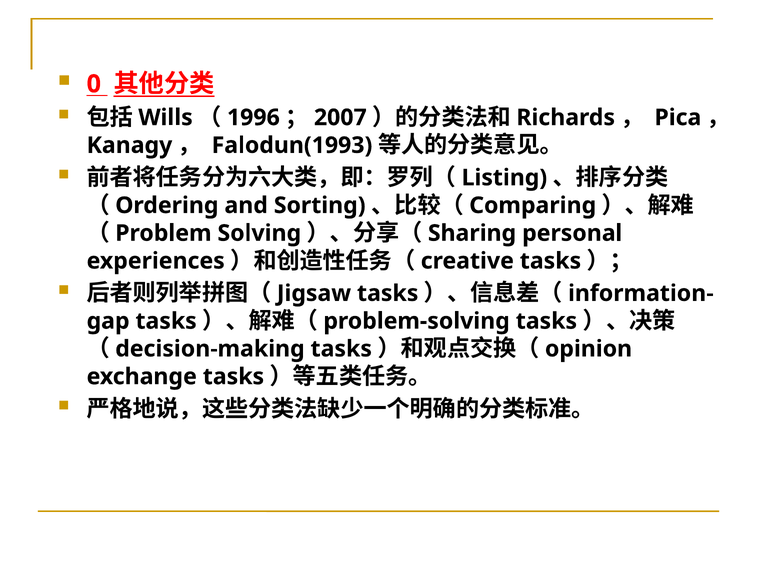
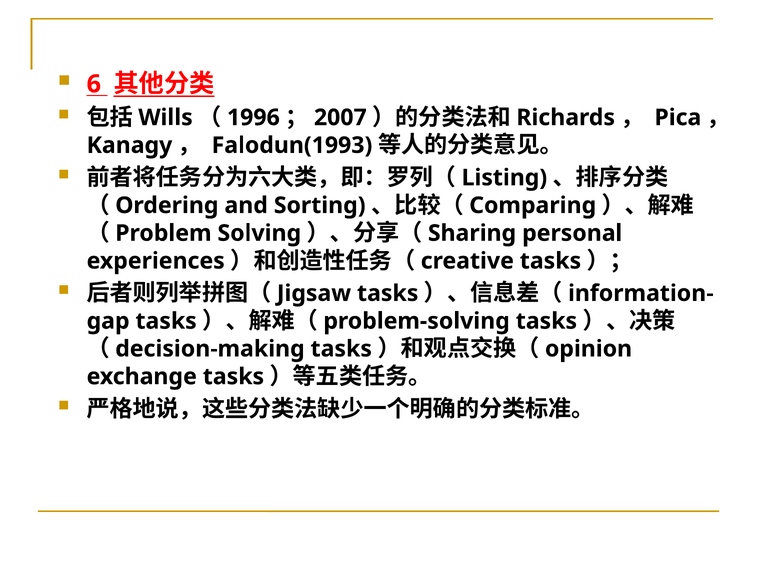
0: 0 -> 6
